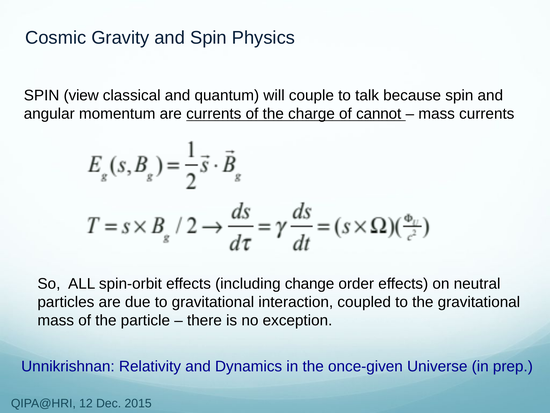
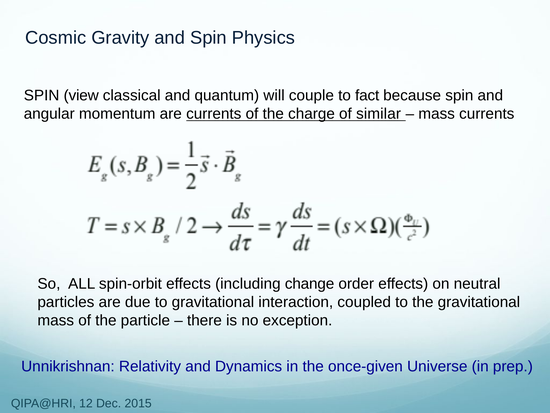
talk: talk -> fact
cannot: cannot -> similar
